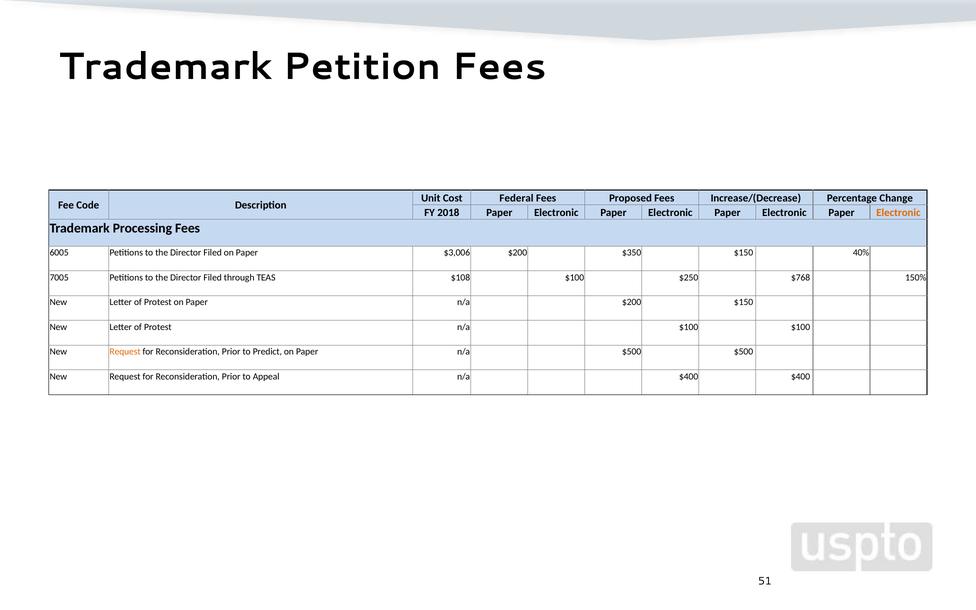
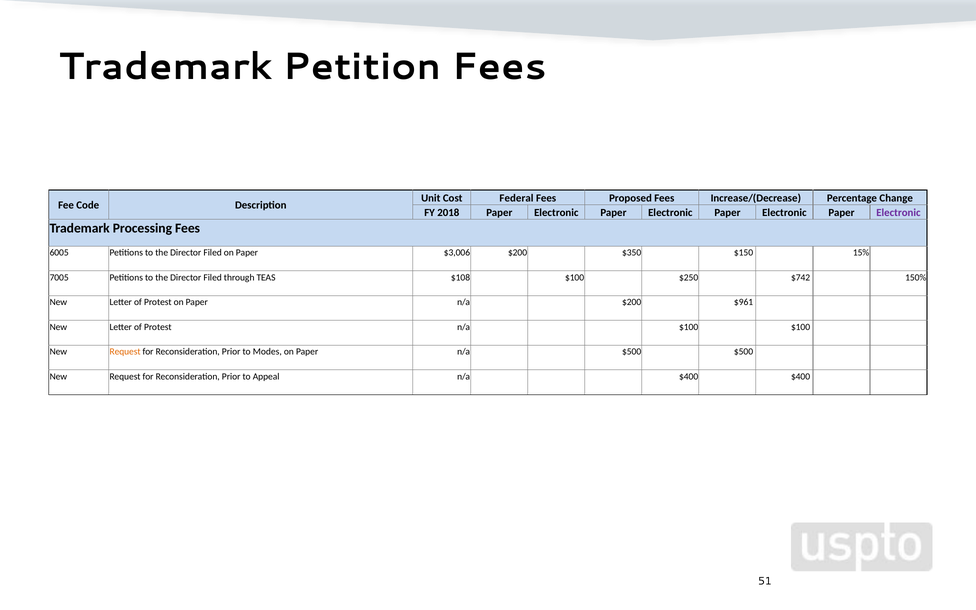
Electronic at (898, 213) colour: orange -> purple
40%: 40% -> 15%
$768: $768 -> $742
$200 $150: $150 -> $961
Predict: Predict -> Modes
